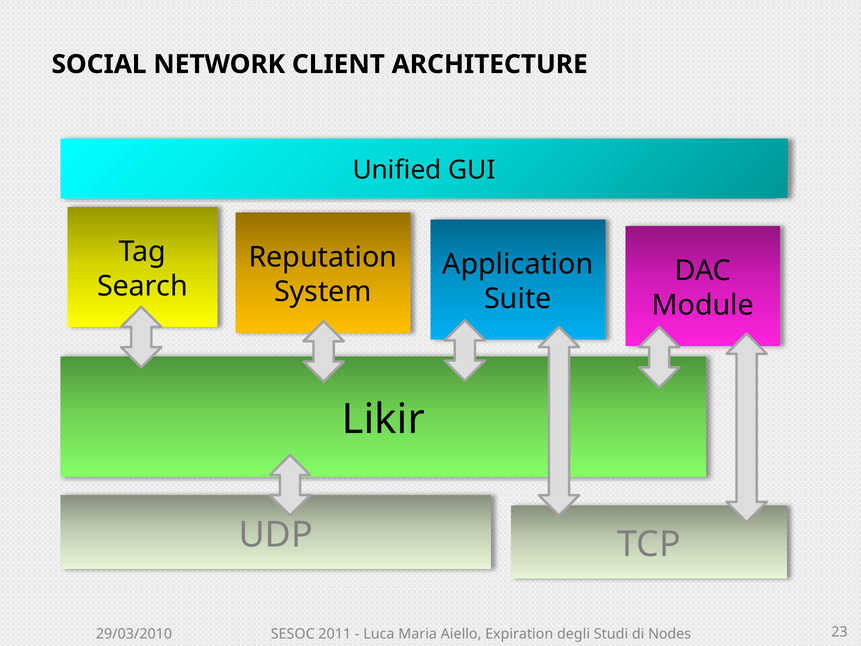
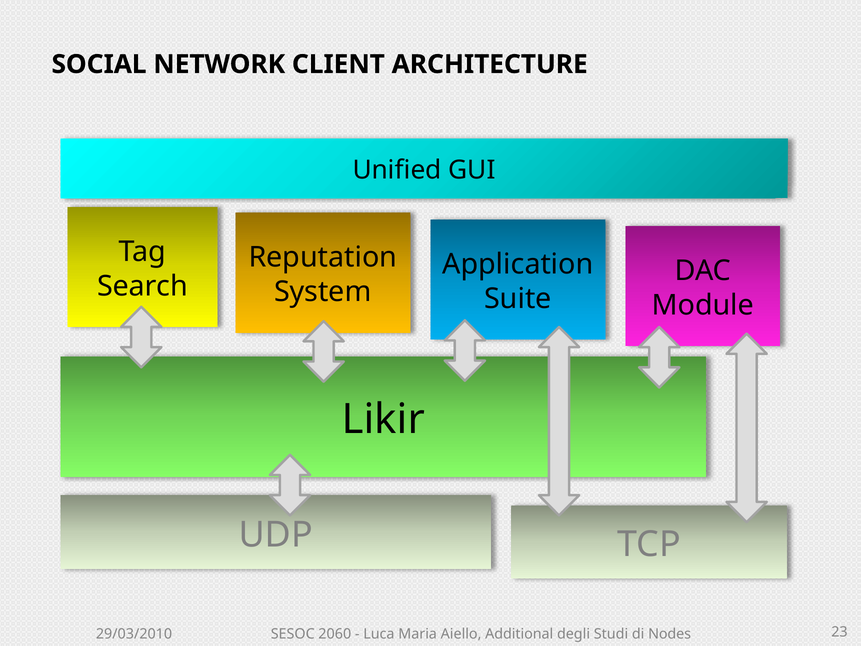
2011: 2011 -> 2060
Expiration: Expiration -> Additional
